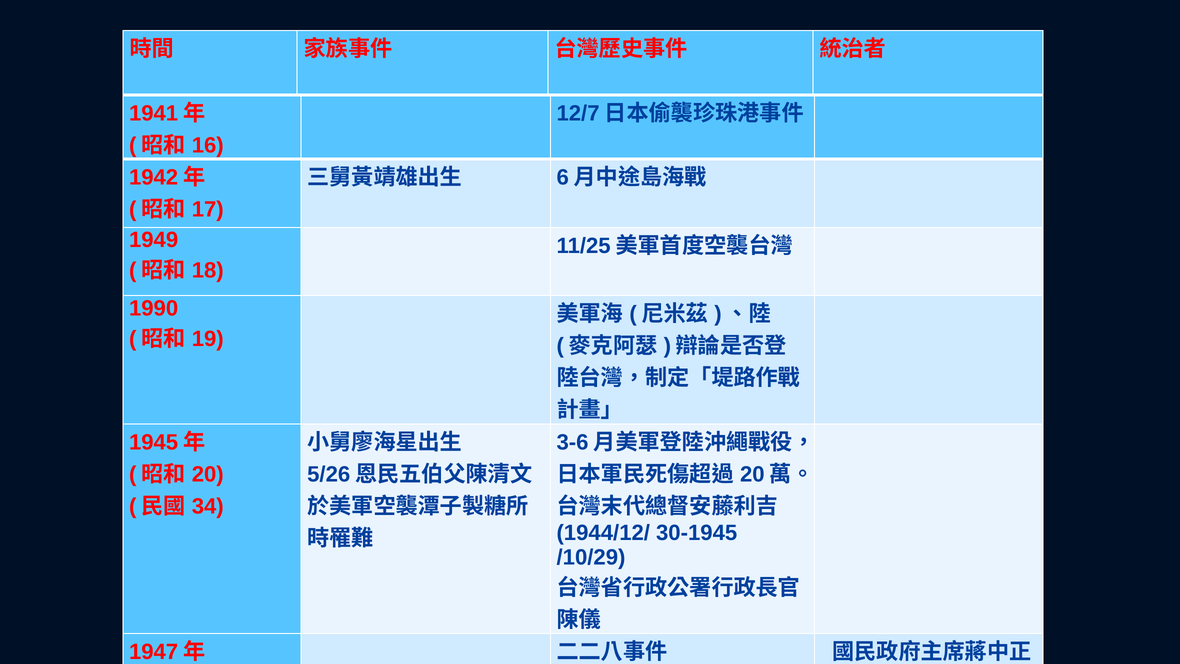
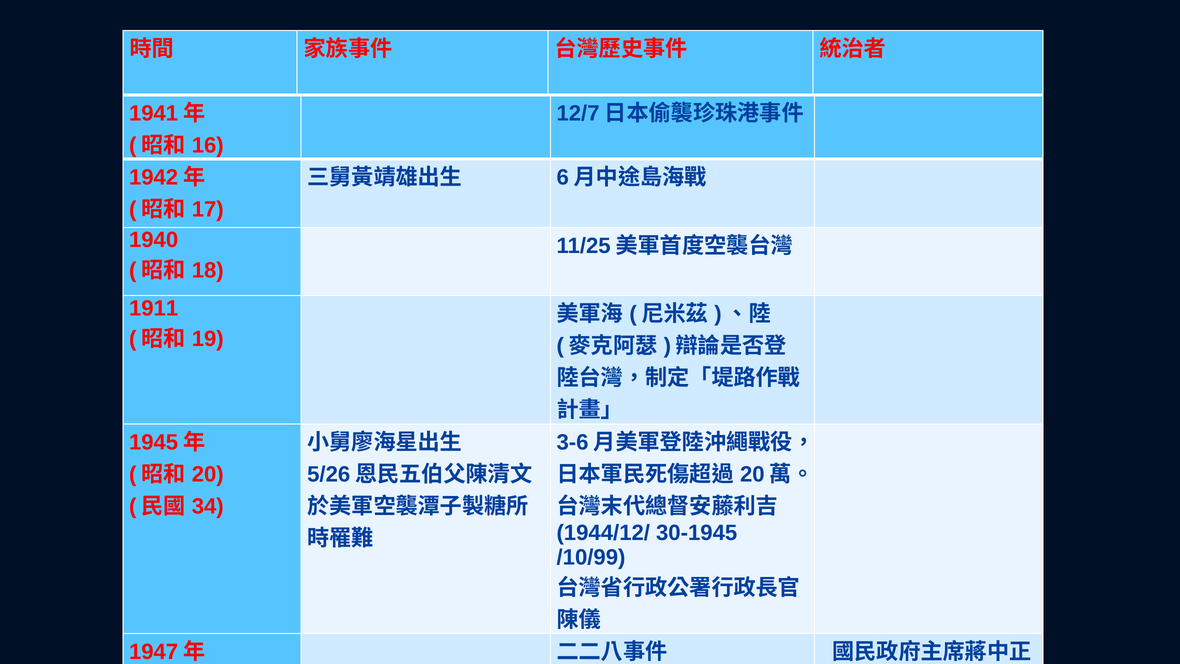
1949: 1949 -> 1940
1990: 1990 -> 1911
/10/29: /10/29 -> /10/99
